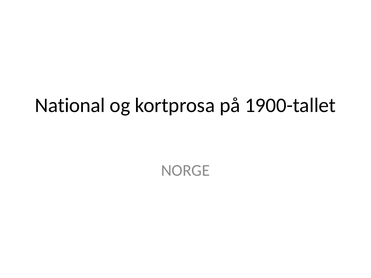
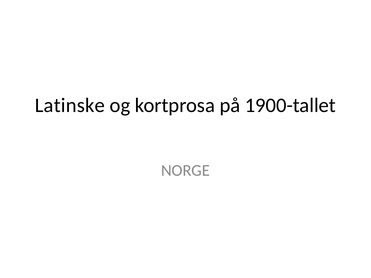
National: National -> Latinske
